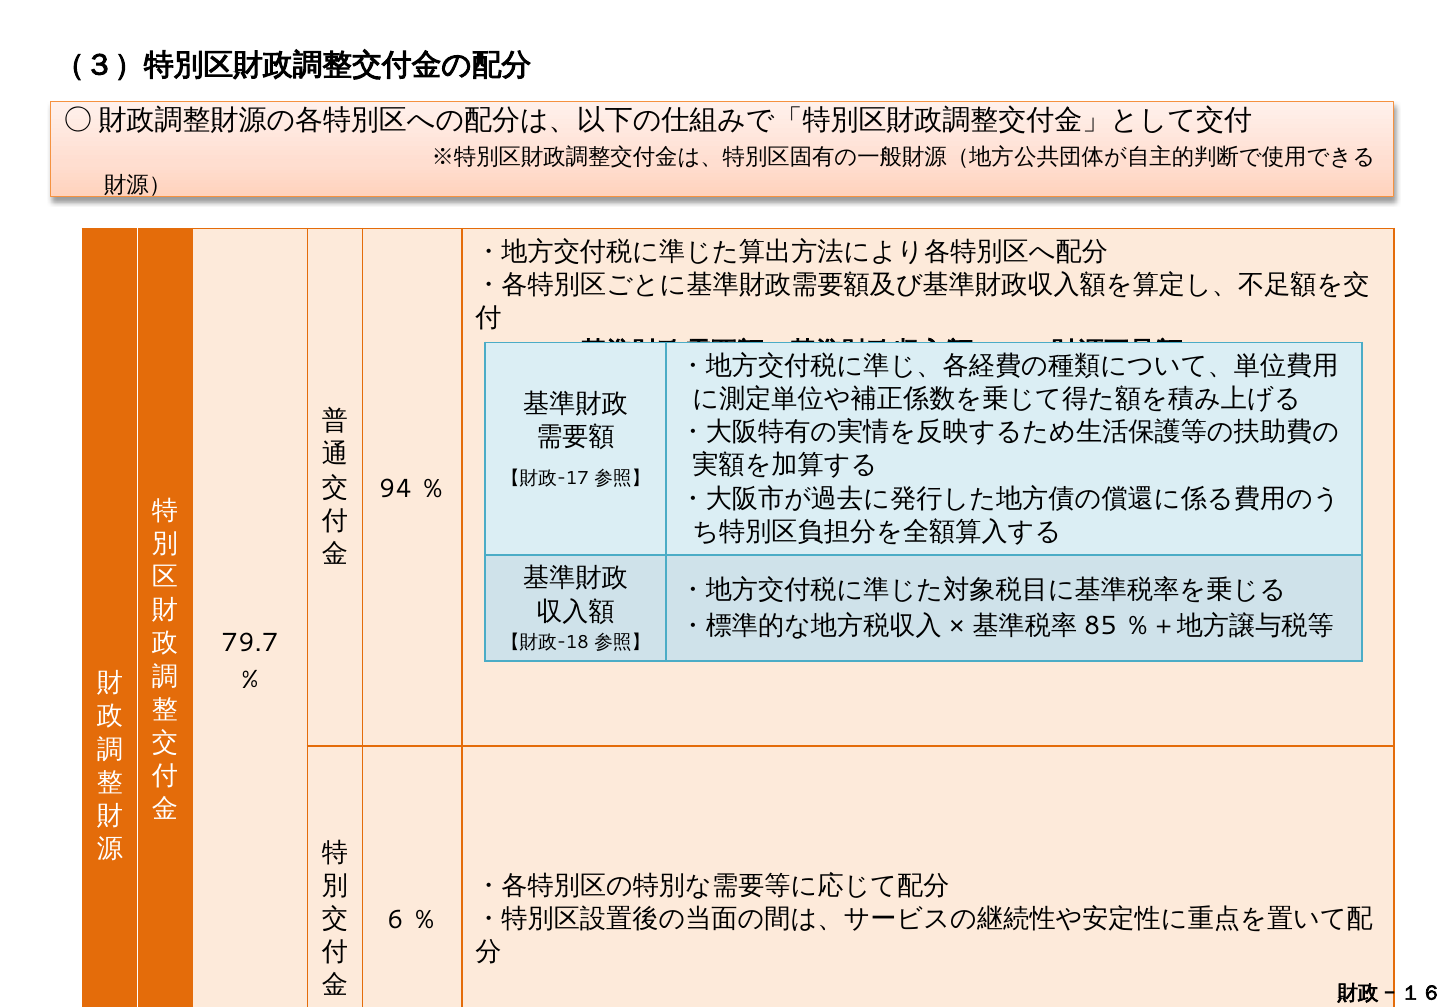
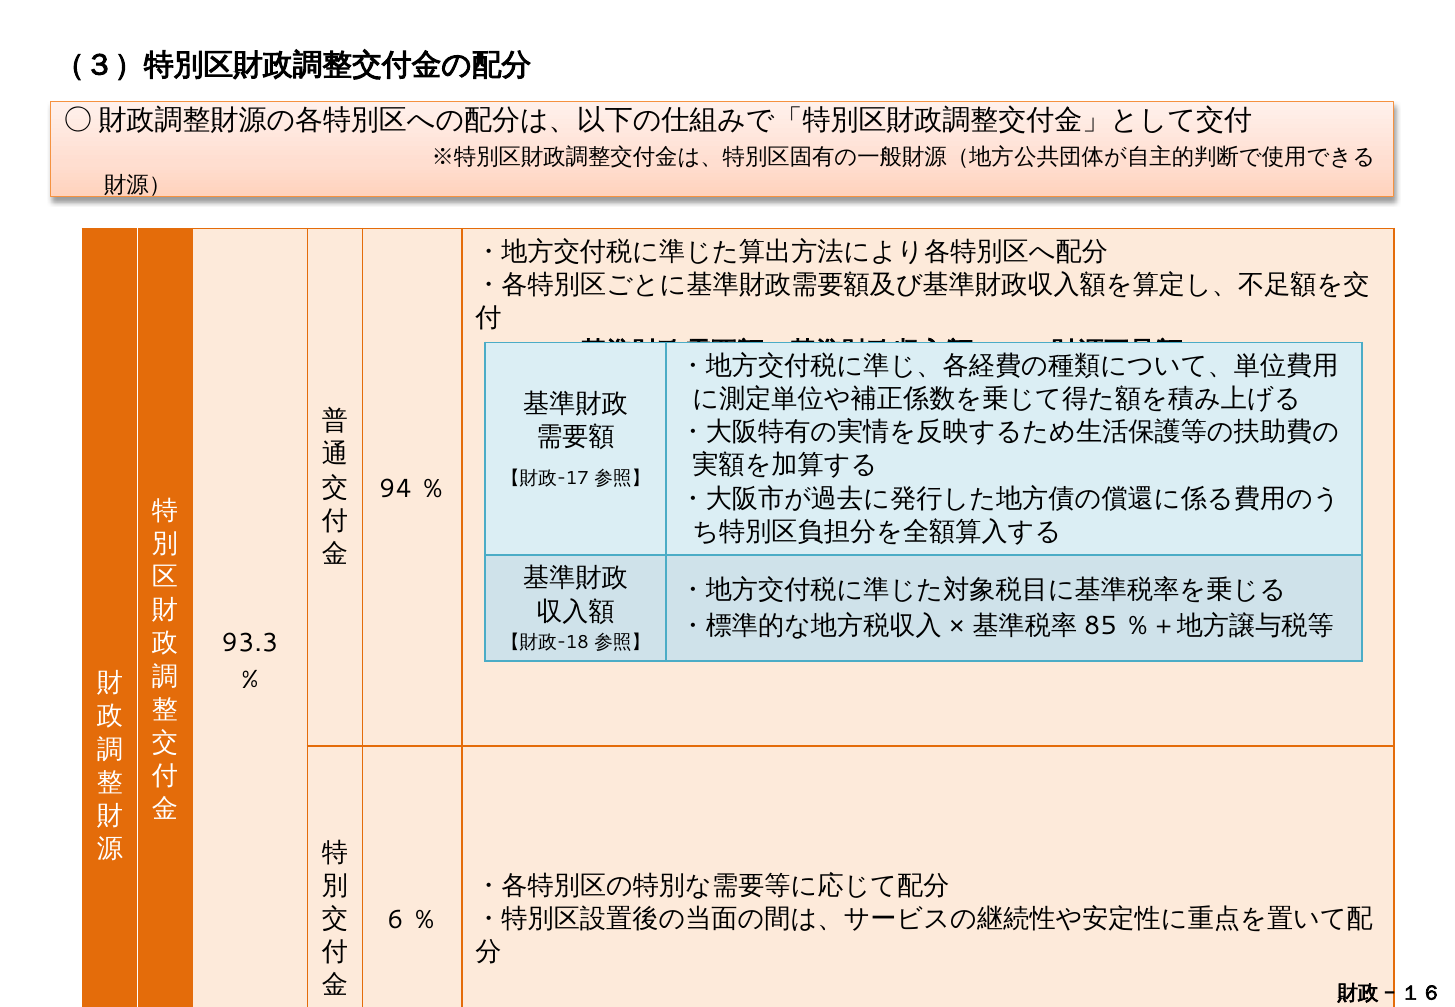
79.7: 79.7 -> 93.3
